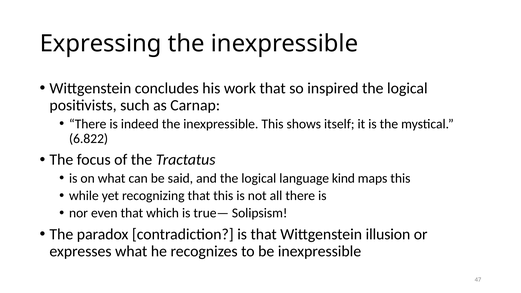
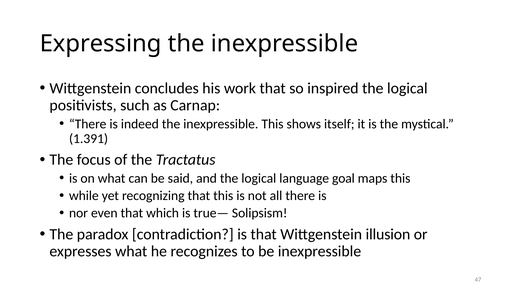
6.822: 6.822 -> 1.391
kind: kind -> goal
